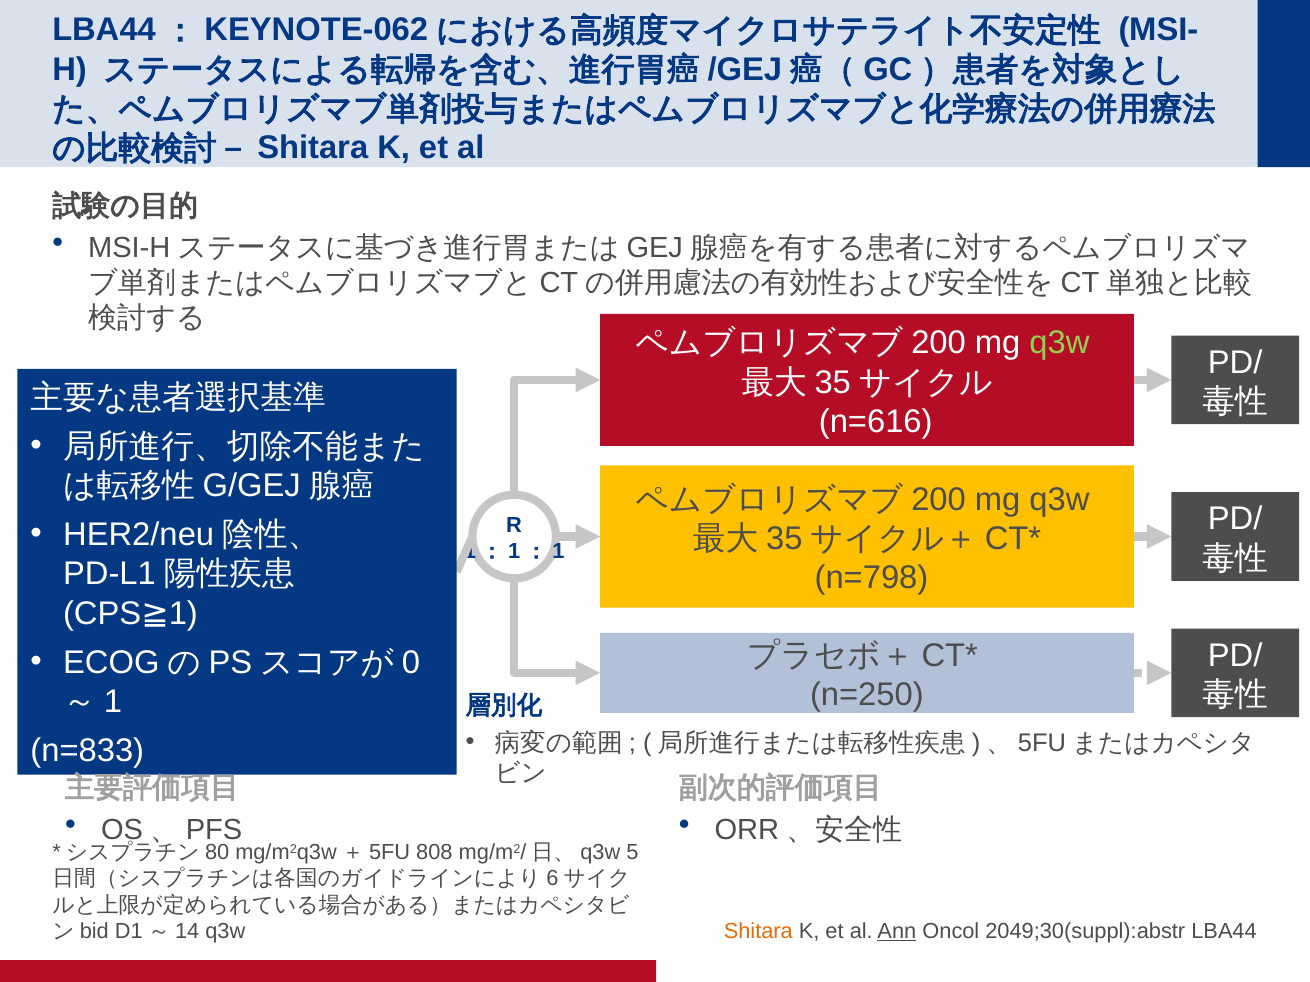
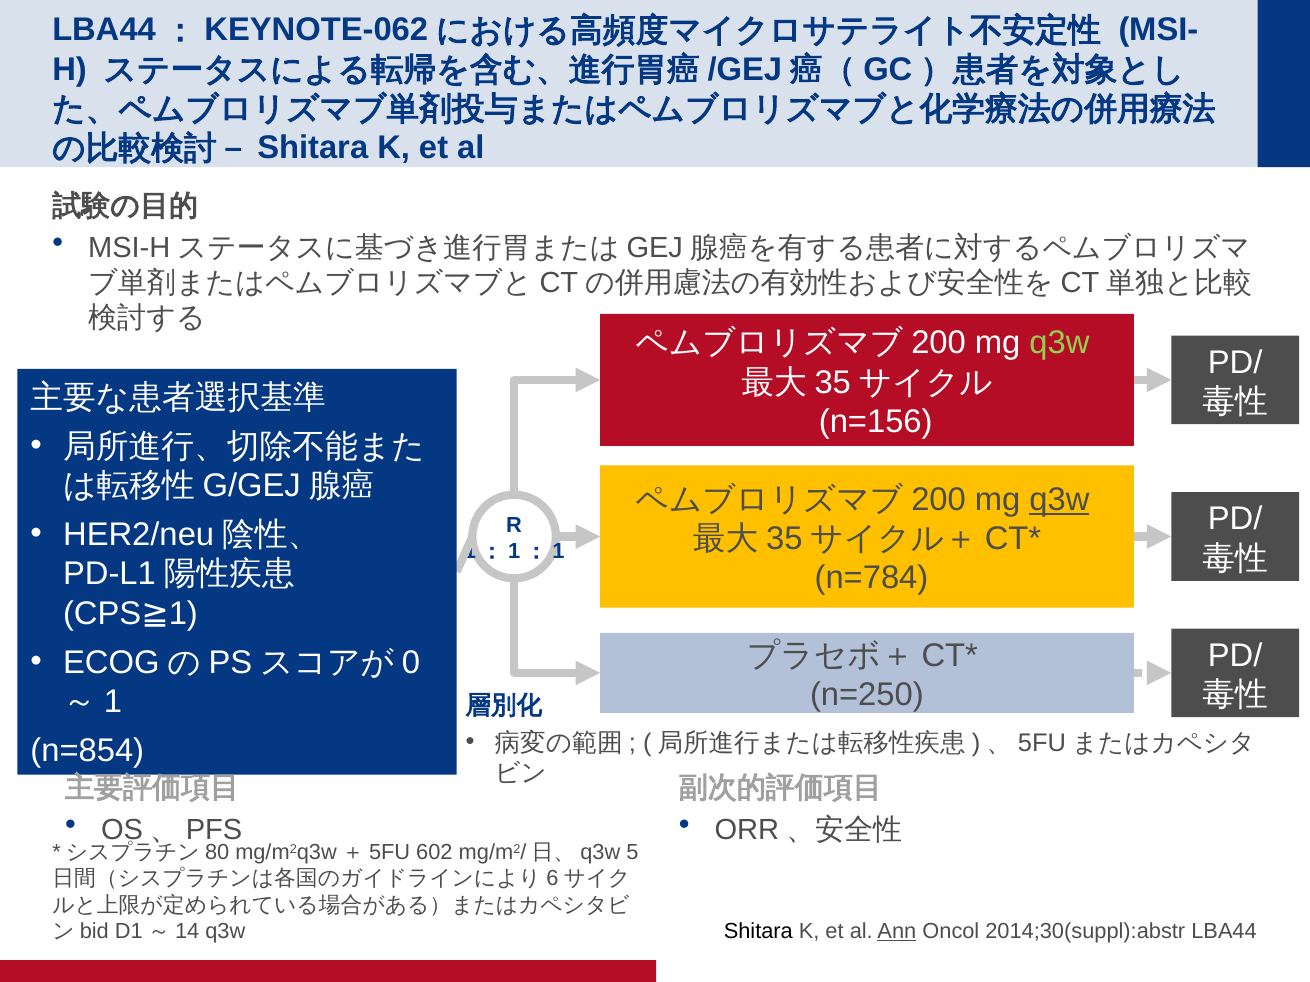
n=616: n=616 -> n=156
q3w at (1059, 500) underline: none -> present
n=798: n=798 -> n=784
n=833: n=833 -> n=854
808: 808 -> 602
Shitara colour: orange -> black
2049;30(suppl):abstr: 2049;30(suppl):abstr -> 2014;30(suppl):abstr
